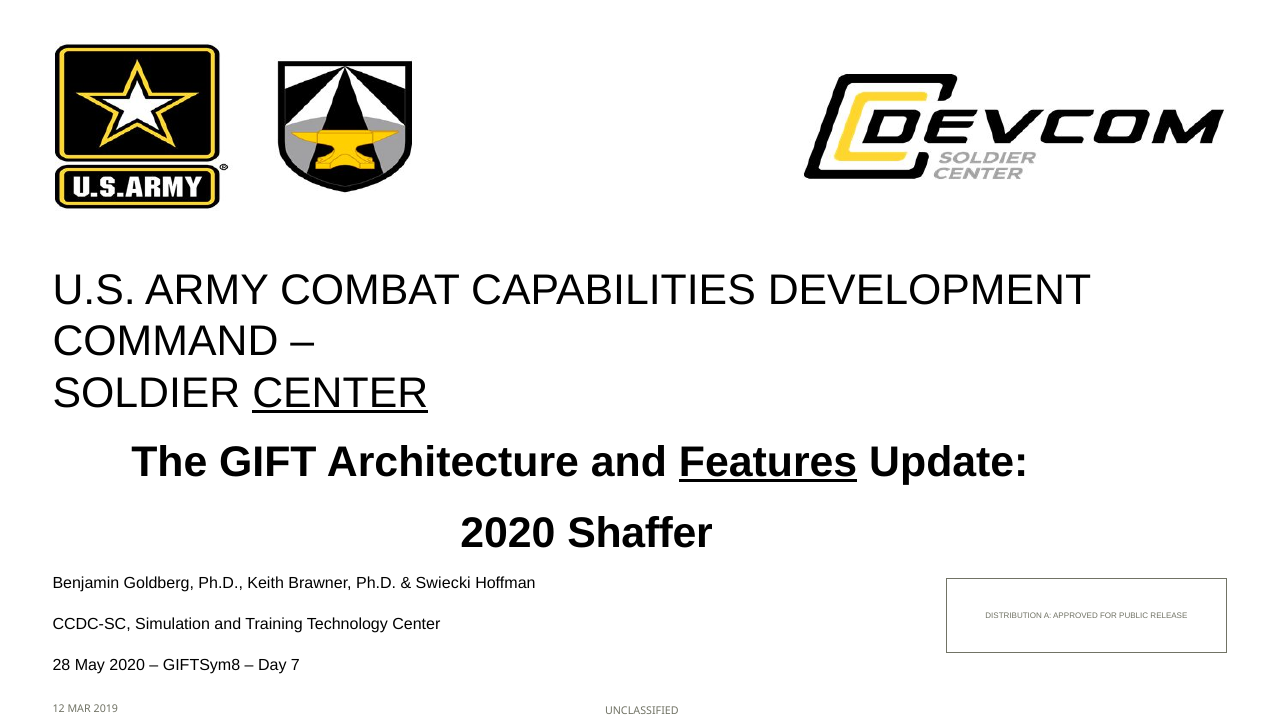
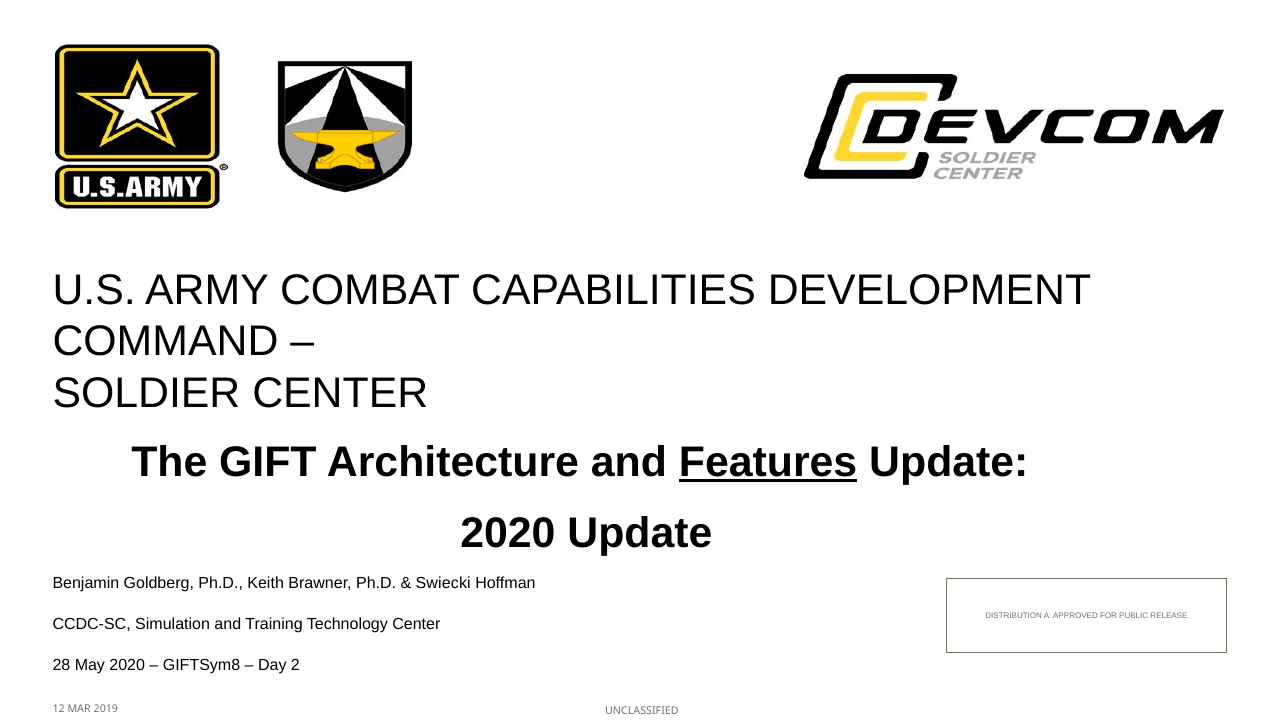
CENTER at (340, 393) underline: present -> none
2020 Shaffer: Shaffer -> Update
7: 7 -> 2
